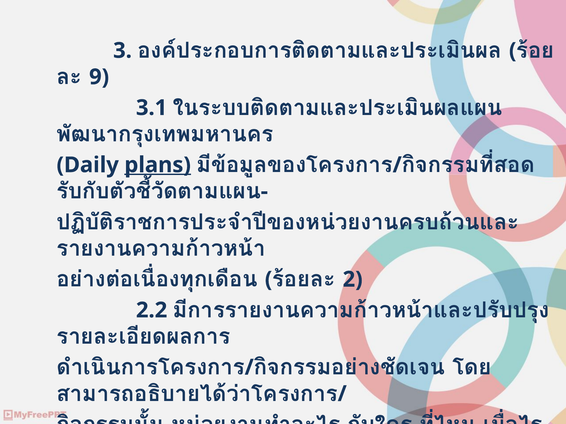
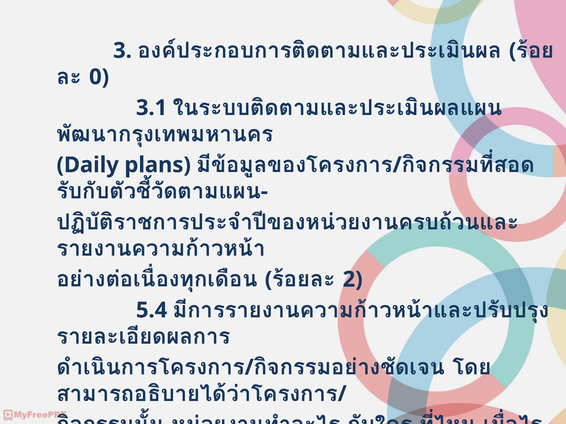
9: 9 -> 0
plans underline: present -> none
2.2: 2.2 -> 5.4
